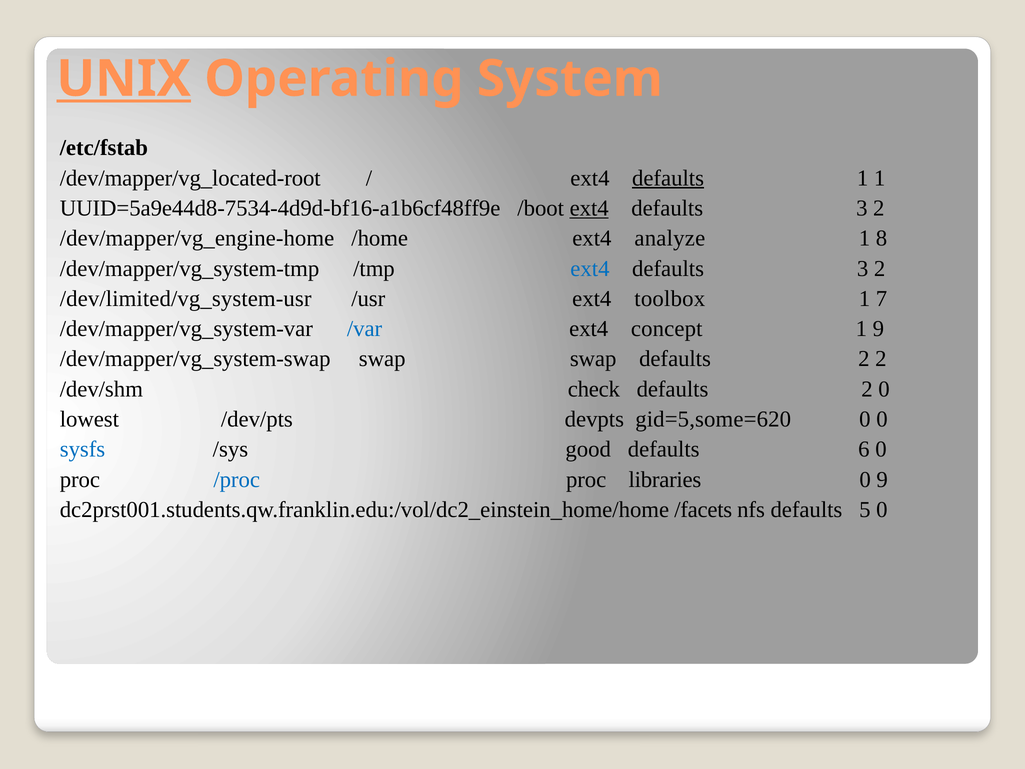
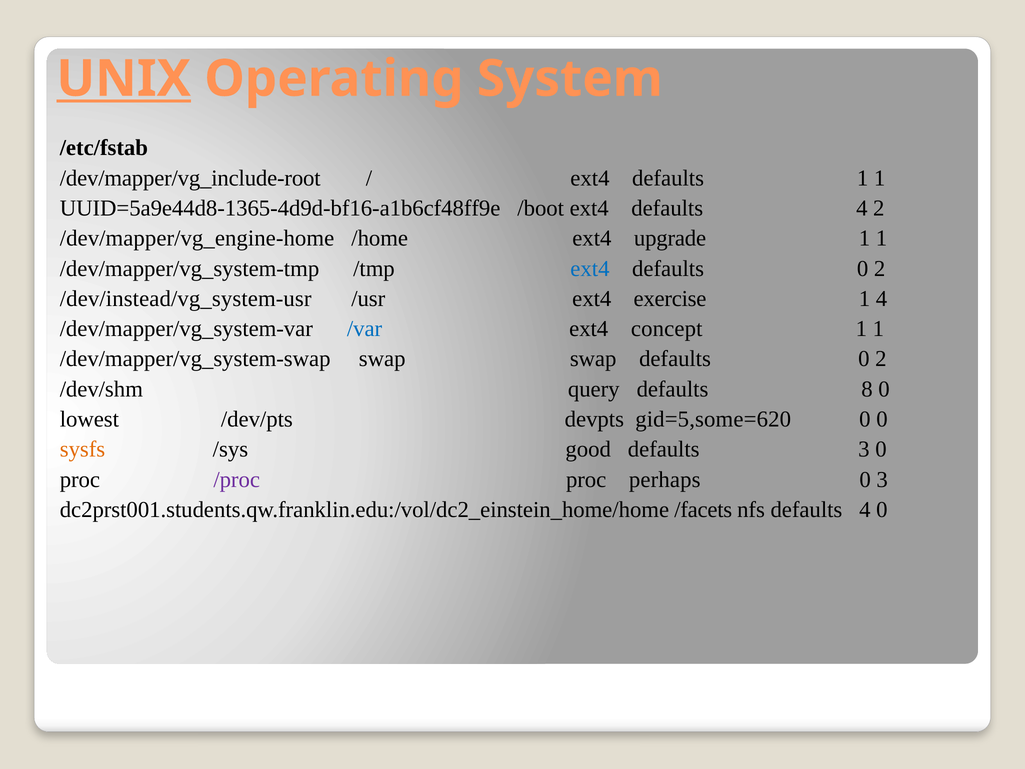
/dev/mapper/vg_located-root: /dev/mapper/vg_located-root -> /dev/mapper/vg_include-root
defaults at (668, 178) underline: present -> none
UUID=5a9e44d8-7534-4d9d-bf16-a1b6cf48ff9e: UUID=5a9e44d8-7534-4d9d-bf16-a1b6cf48ff9e -> UUID=5a9e44d8-1365-4d9d-bf16-a1b6cf48ff9e
ext4 at (589, 208) underline: present -> none
3 at (862, 208): 3 -> 4
analyze: analyze -> upgrade
8 at (882, 238): 8 -> 1
3 at (863, 268): 3 -> 0
/dev/limited/vg_system-usr: /dev/limited/vg_system-usr -> /dev/instead/vg_system-usr
toolbox: toolbox -> exercise
1 7: 7 -> 4
9 at (878, 329): 9 -> 1
swap defaults 2: 2 -> 0
check: check -> query
2 at (867, 389): 2 -> 8
sysfs colour: blue -> orange
defaults 6: 6 -> 3
/proc colour: blue -> purple
libraries: libraries -> perhaps
0 9: 9 -> 3
nfs defaults 5: 5 -> 4
